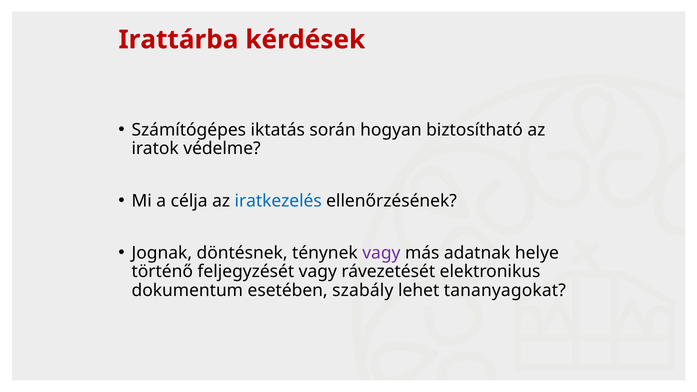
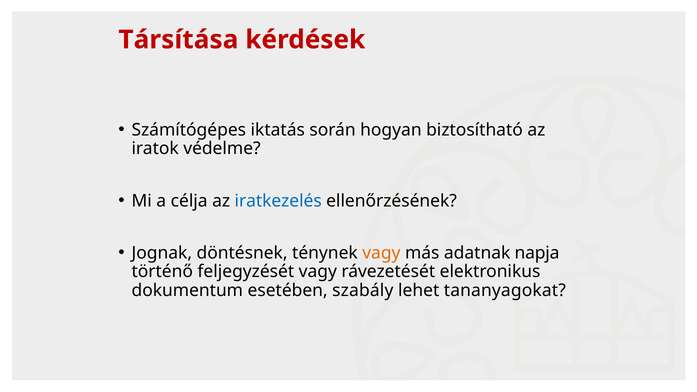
Irattárba: Irattárba -> Társítása
vagy at (381, 253) colour: purple -> orange
helye: helye -> napja
